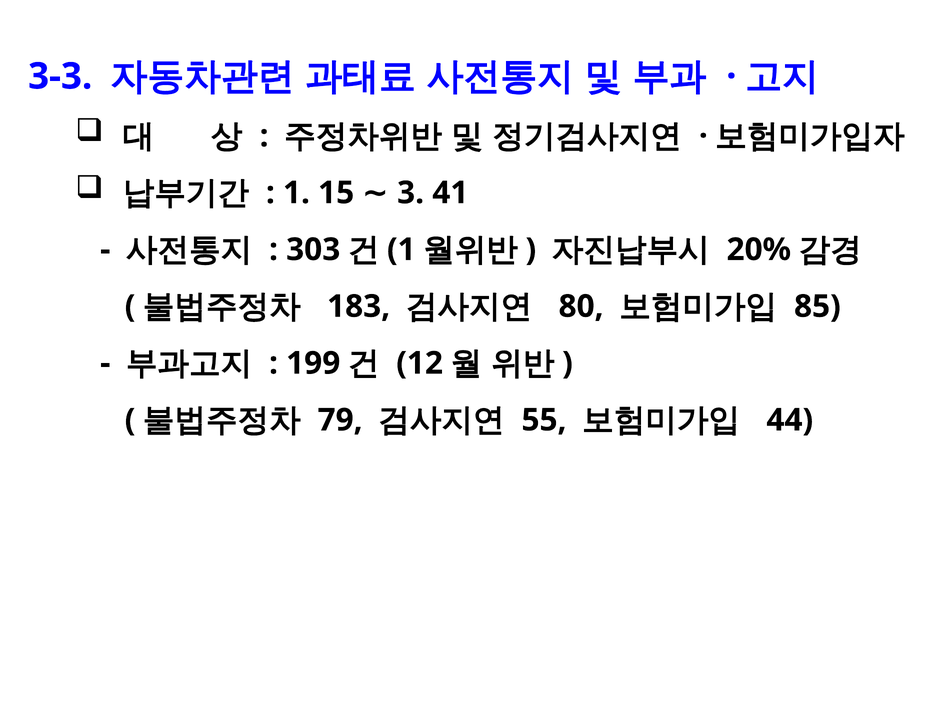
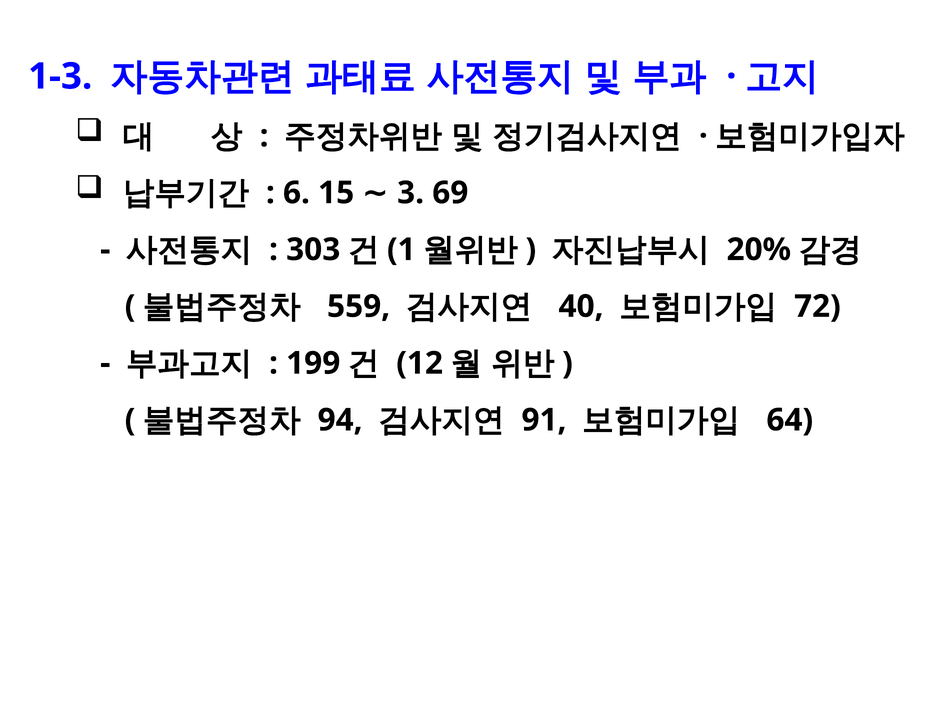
3-3: 3-3 -> 1-3
1 at (296, 193): 1 -> 6
41: 41 -> 69
183: 183 -> 559
80: 80 -> 40
85: 85 -> 72
79: 79 -> 94
55: 55 -> 91
44: 44 -> 64
